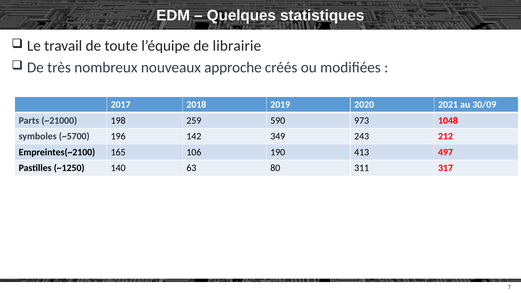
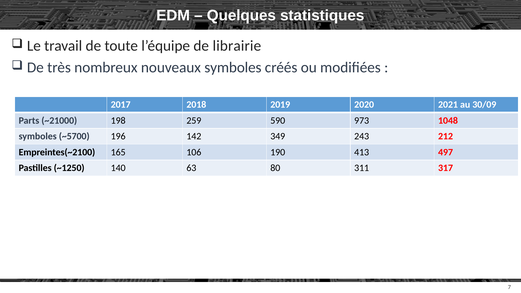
nouveaux approche: approche -> symboles
